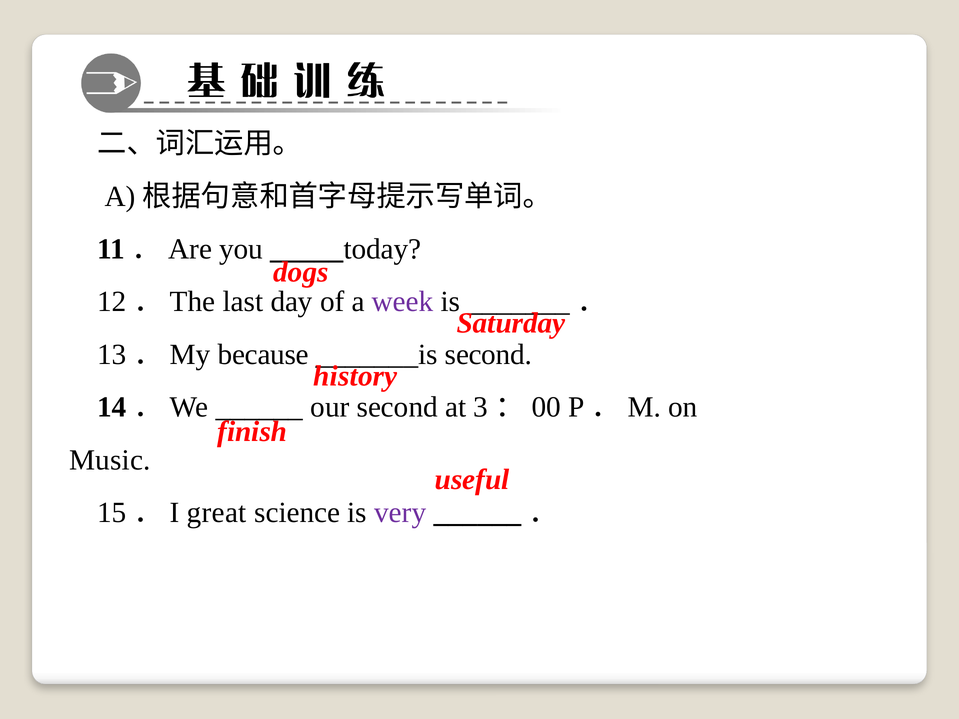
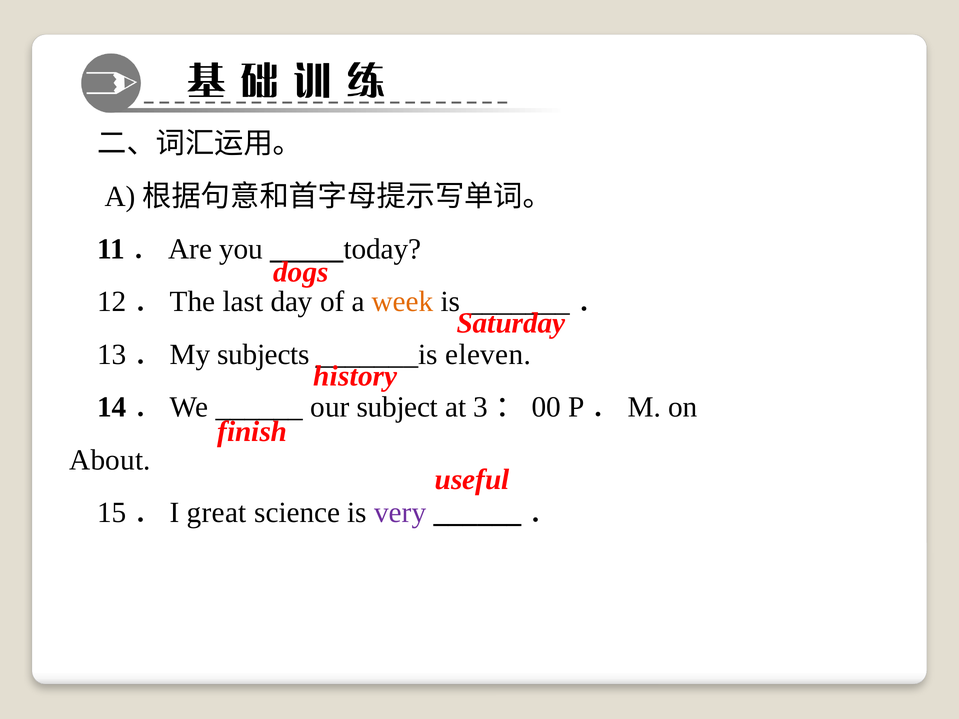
week colour: purple -> orange
because: because -> subjects
_______is second: second -> eleven
our second: second -> subject
Music: Music -> About
